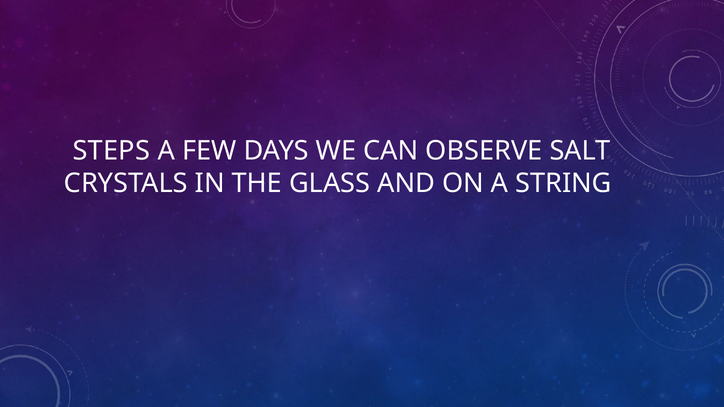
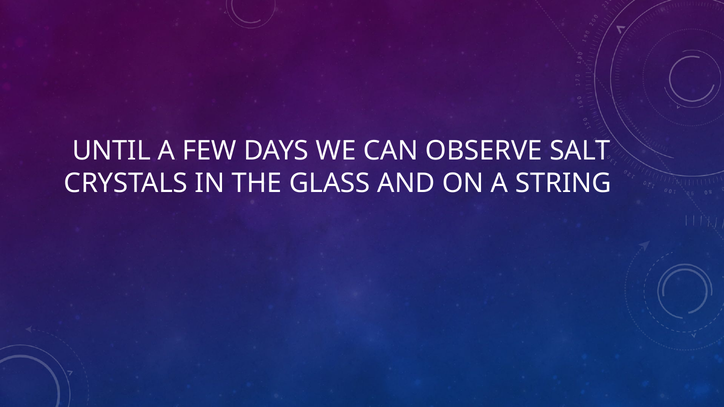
STEPS: STEPS -> UNTIL
